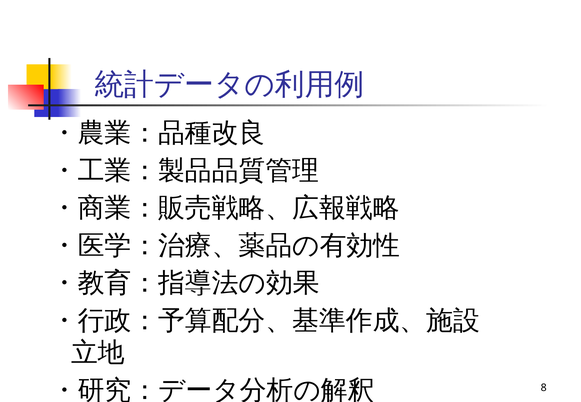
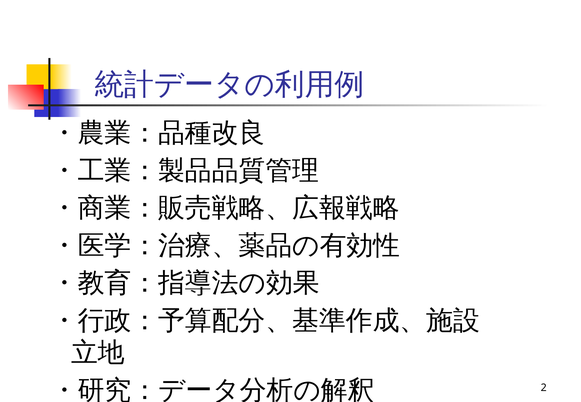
8: 8 -> 2
